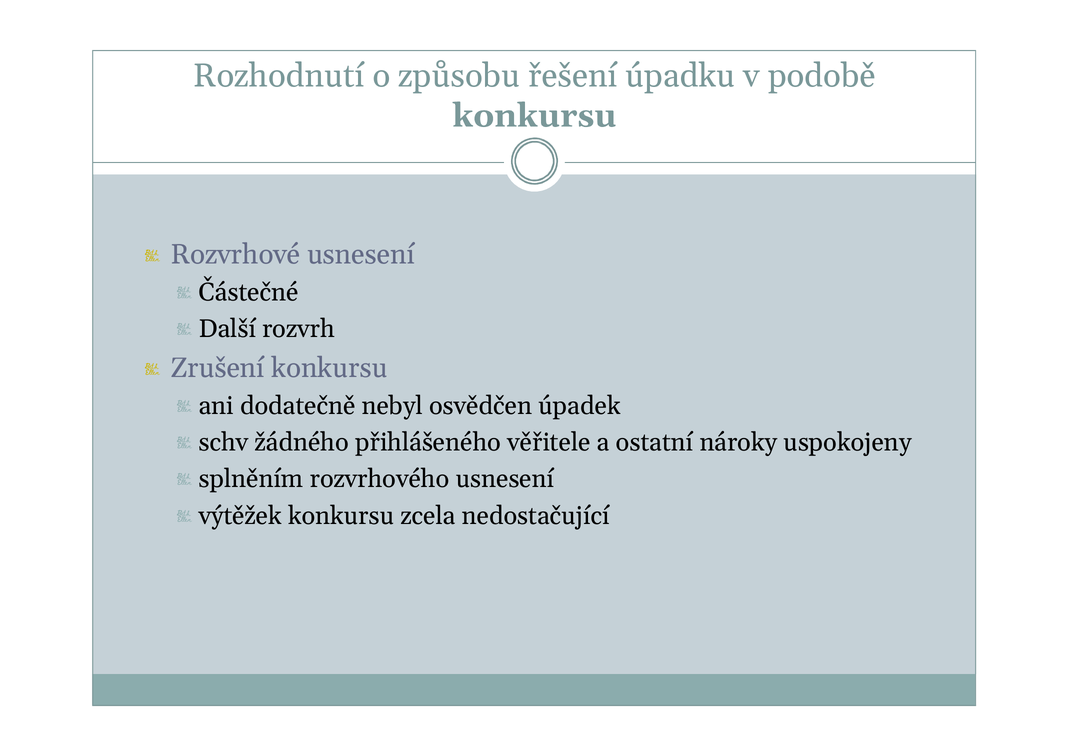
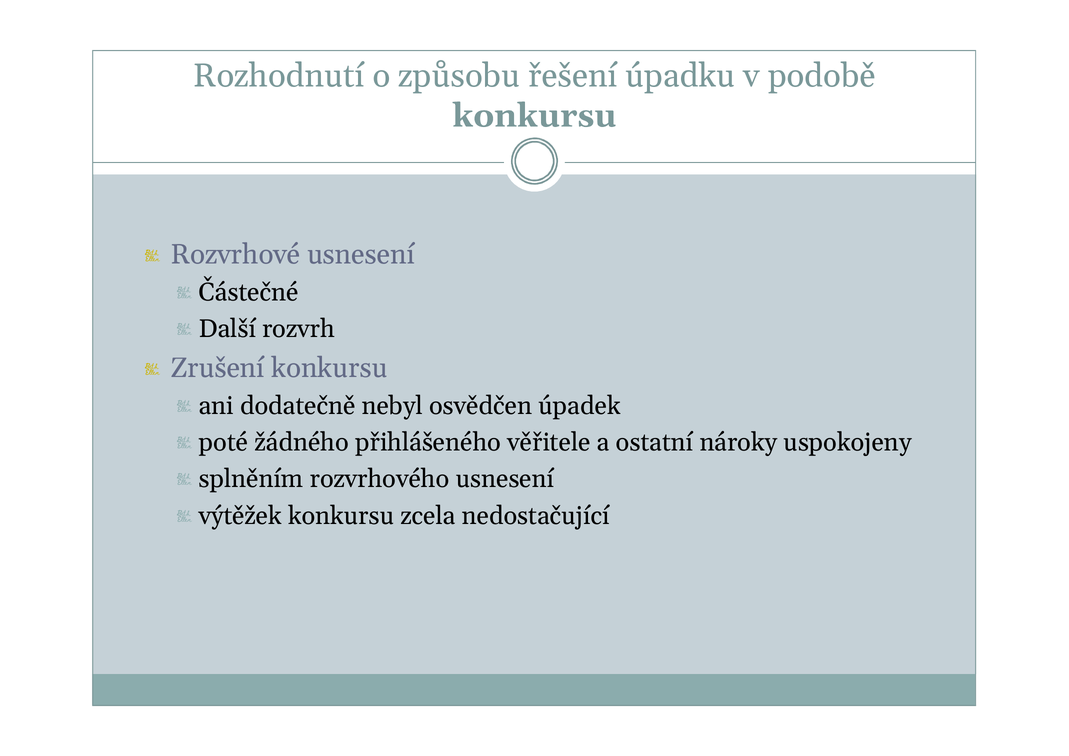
schv: schv -> poté
